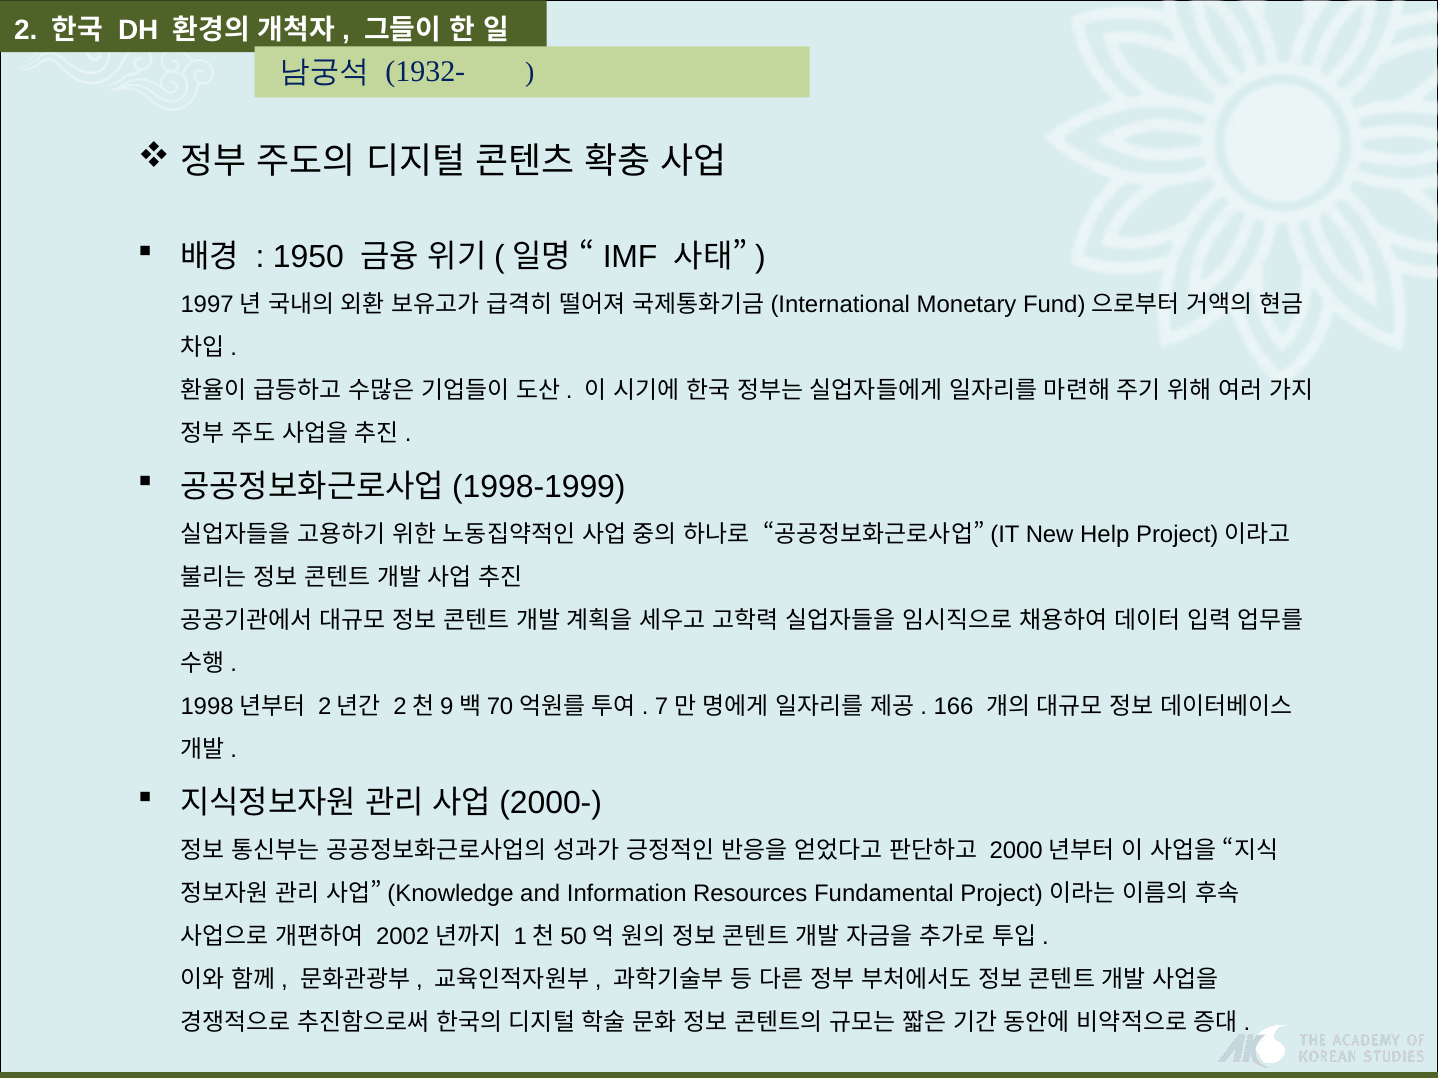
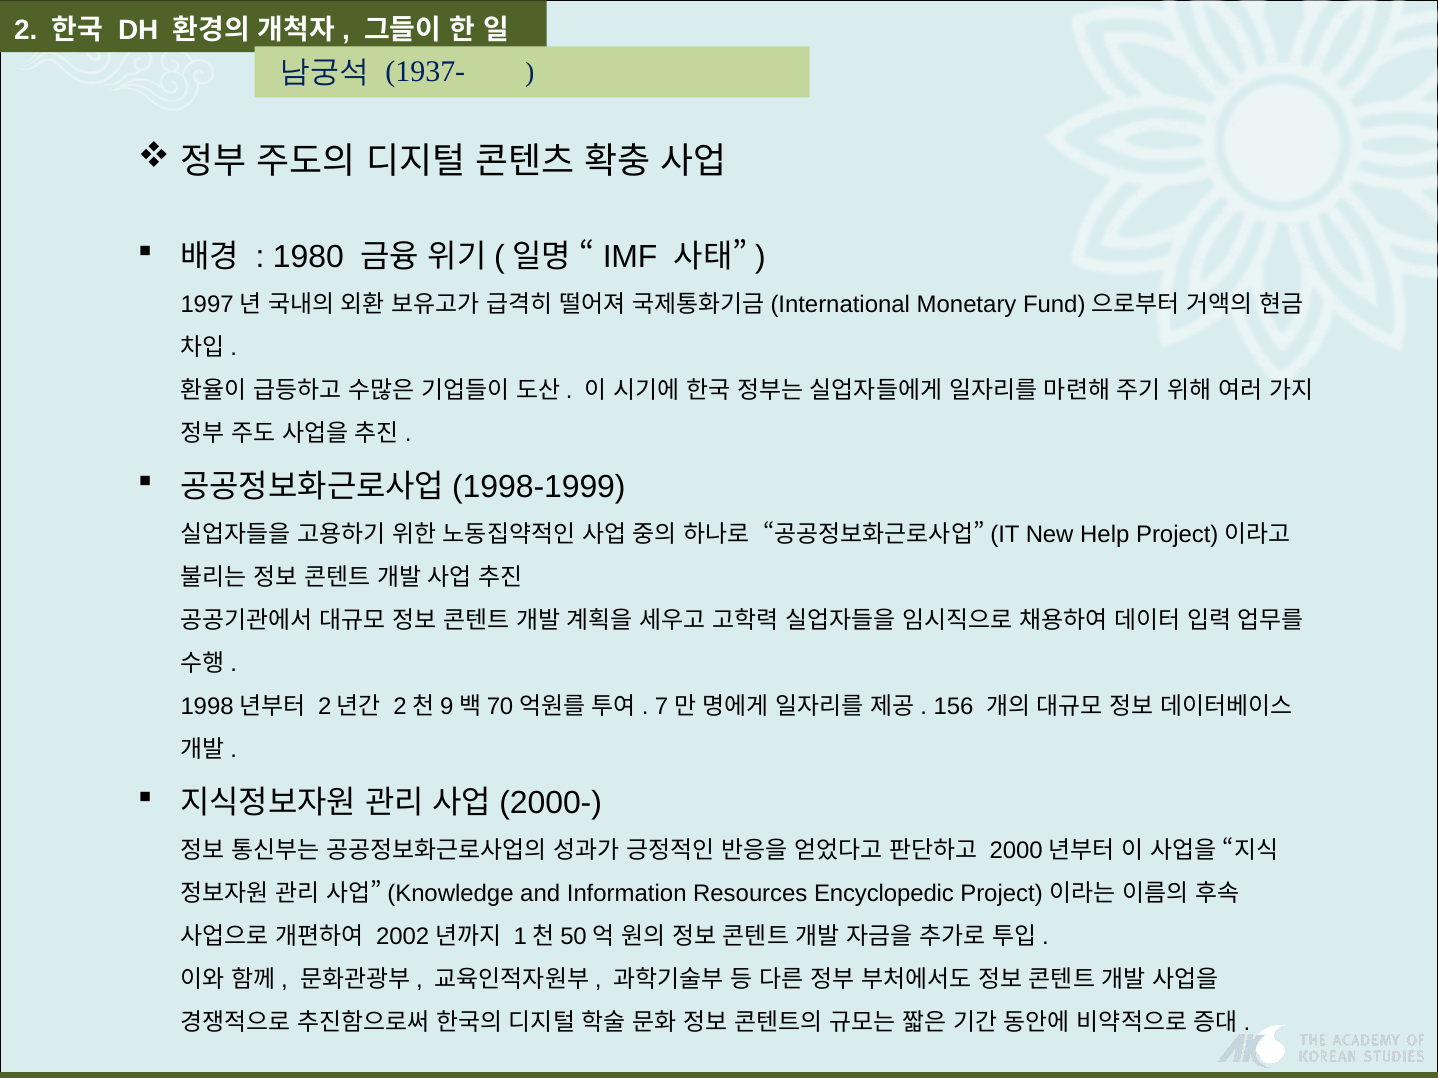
1932-: 1932- -> 1937-
1950: 1950 -> 1980
166: 166 -> 156
Fundamental: Fundamental -> Encyclopedic
